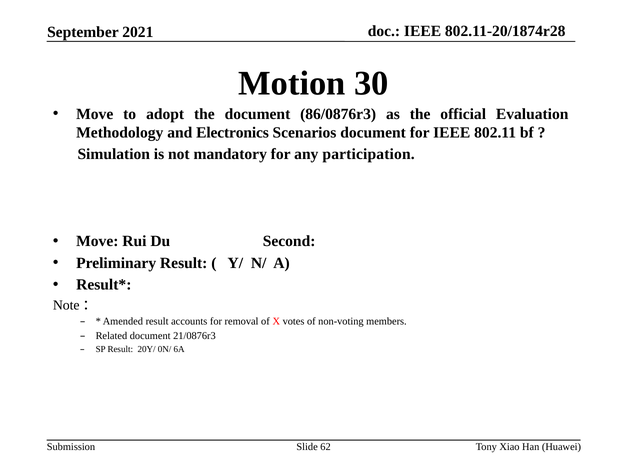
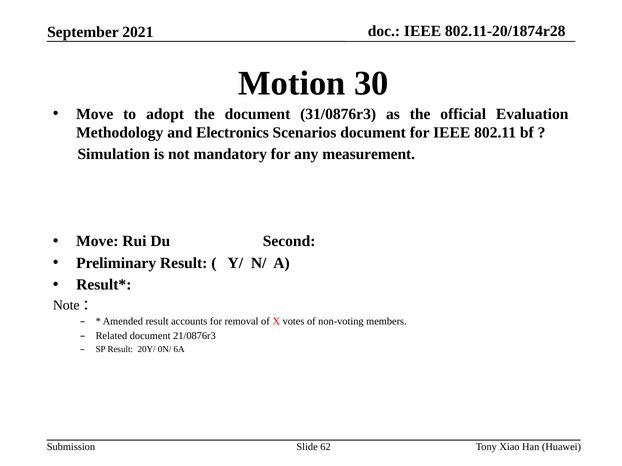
86/0876r3: 86/0876r3 -> 31/0876r3
participation: participation -> measurement
